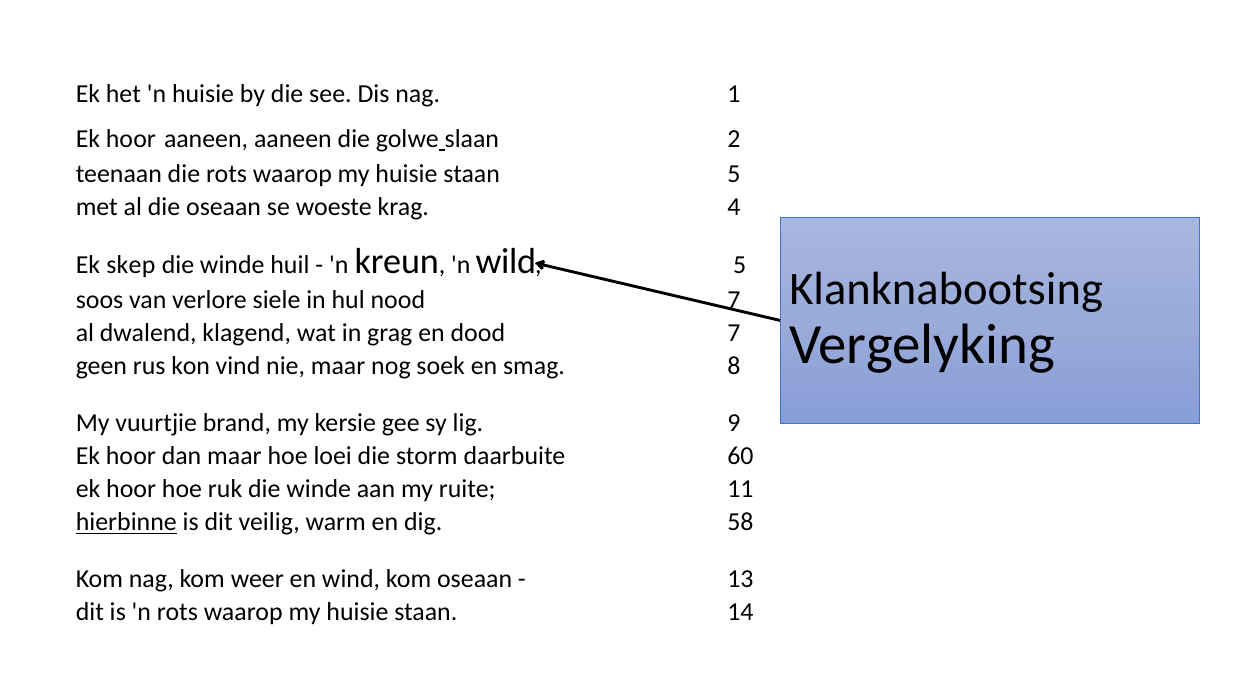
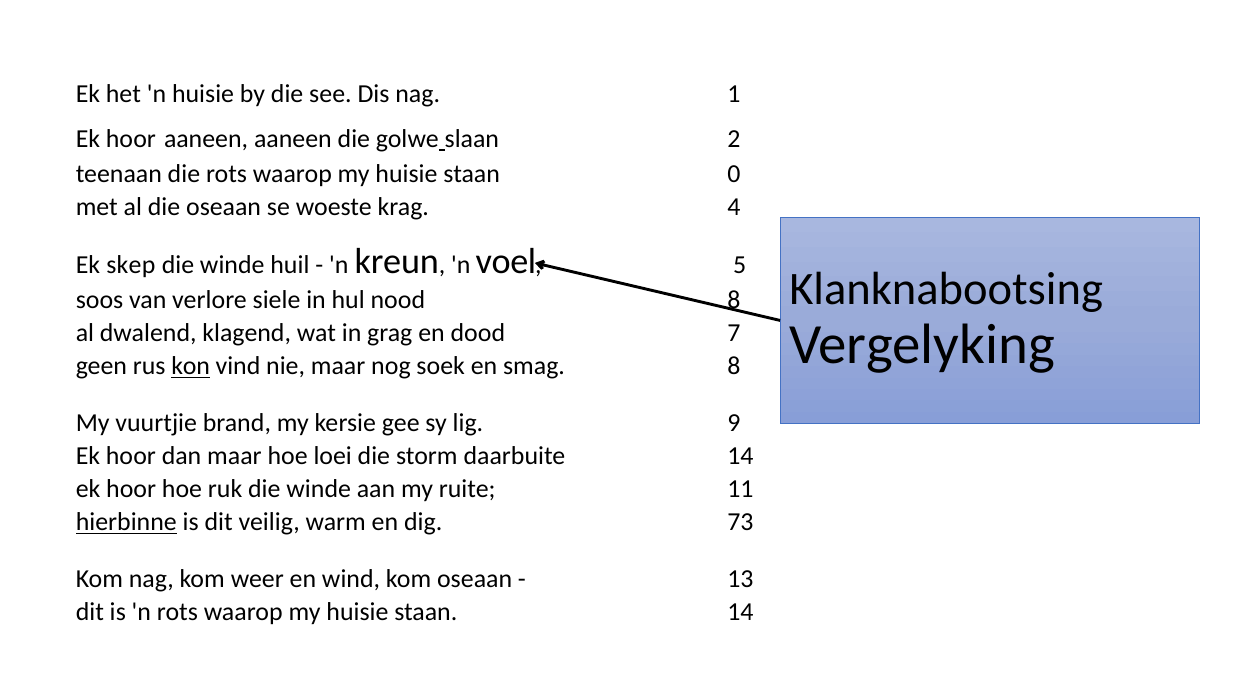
staan 5: 5 -> 0
wild: wild -> voel
nood 7: 7 -> 8
kon underline: none -> present
daarbuite 60: 60 -> 14
58: 58 -> 73
